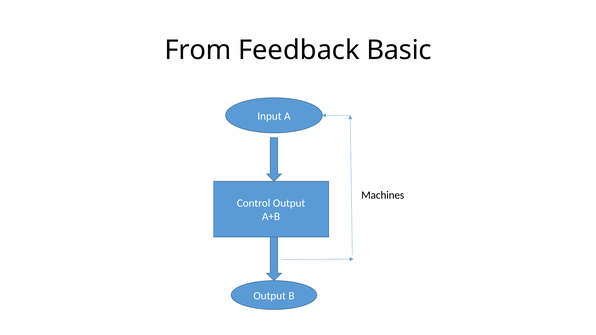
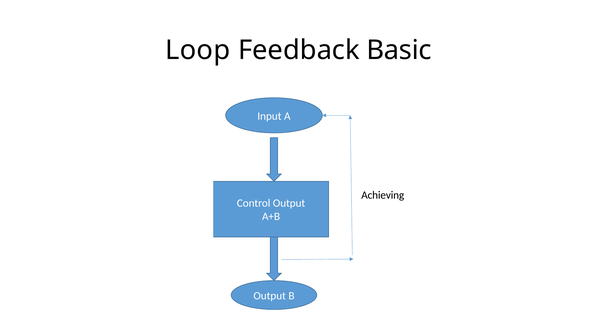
From: From -> Loop
Machines: Machines -> Achieving
